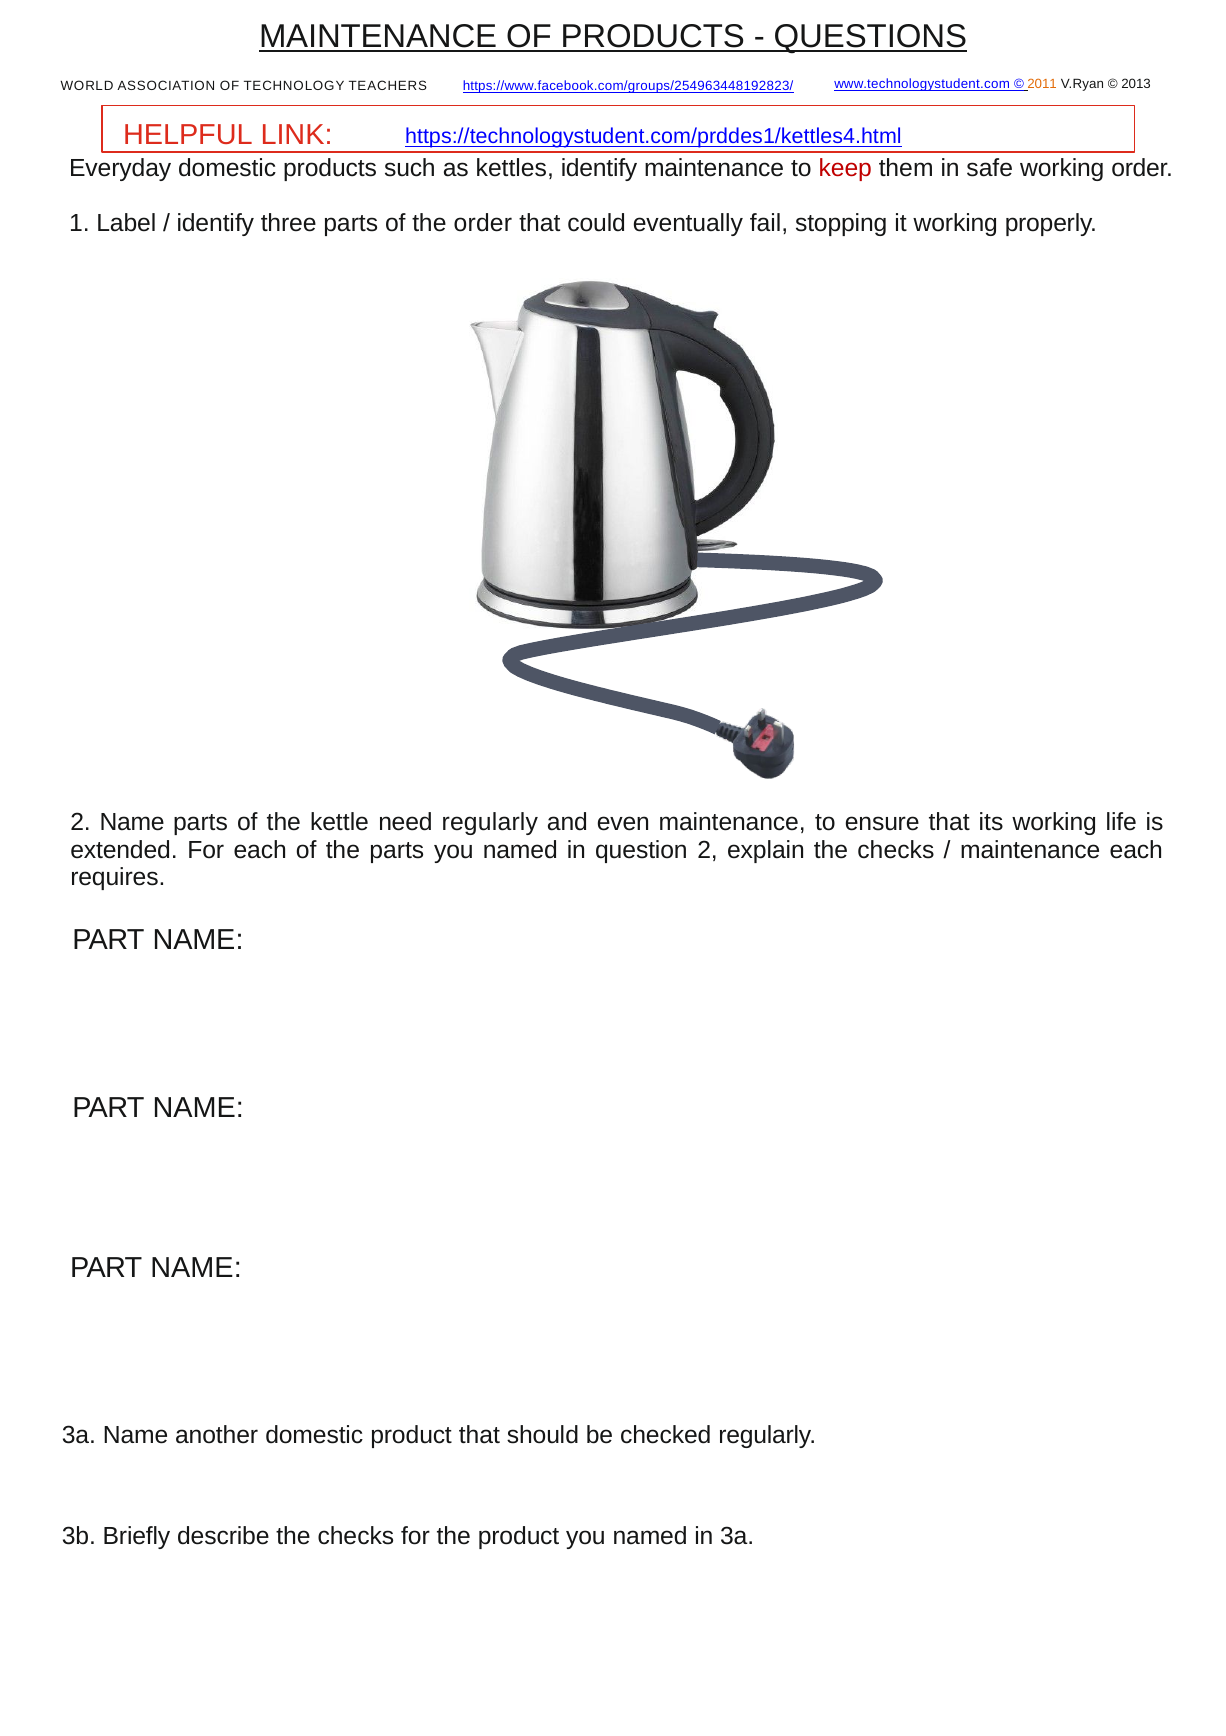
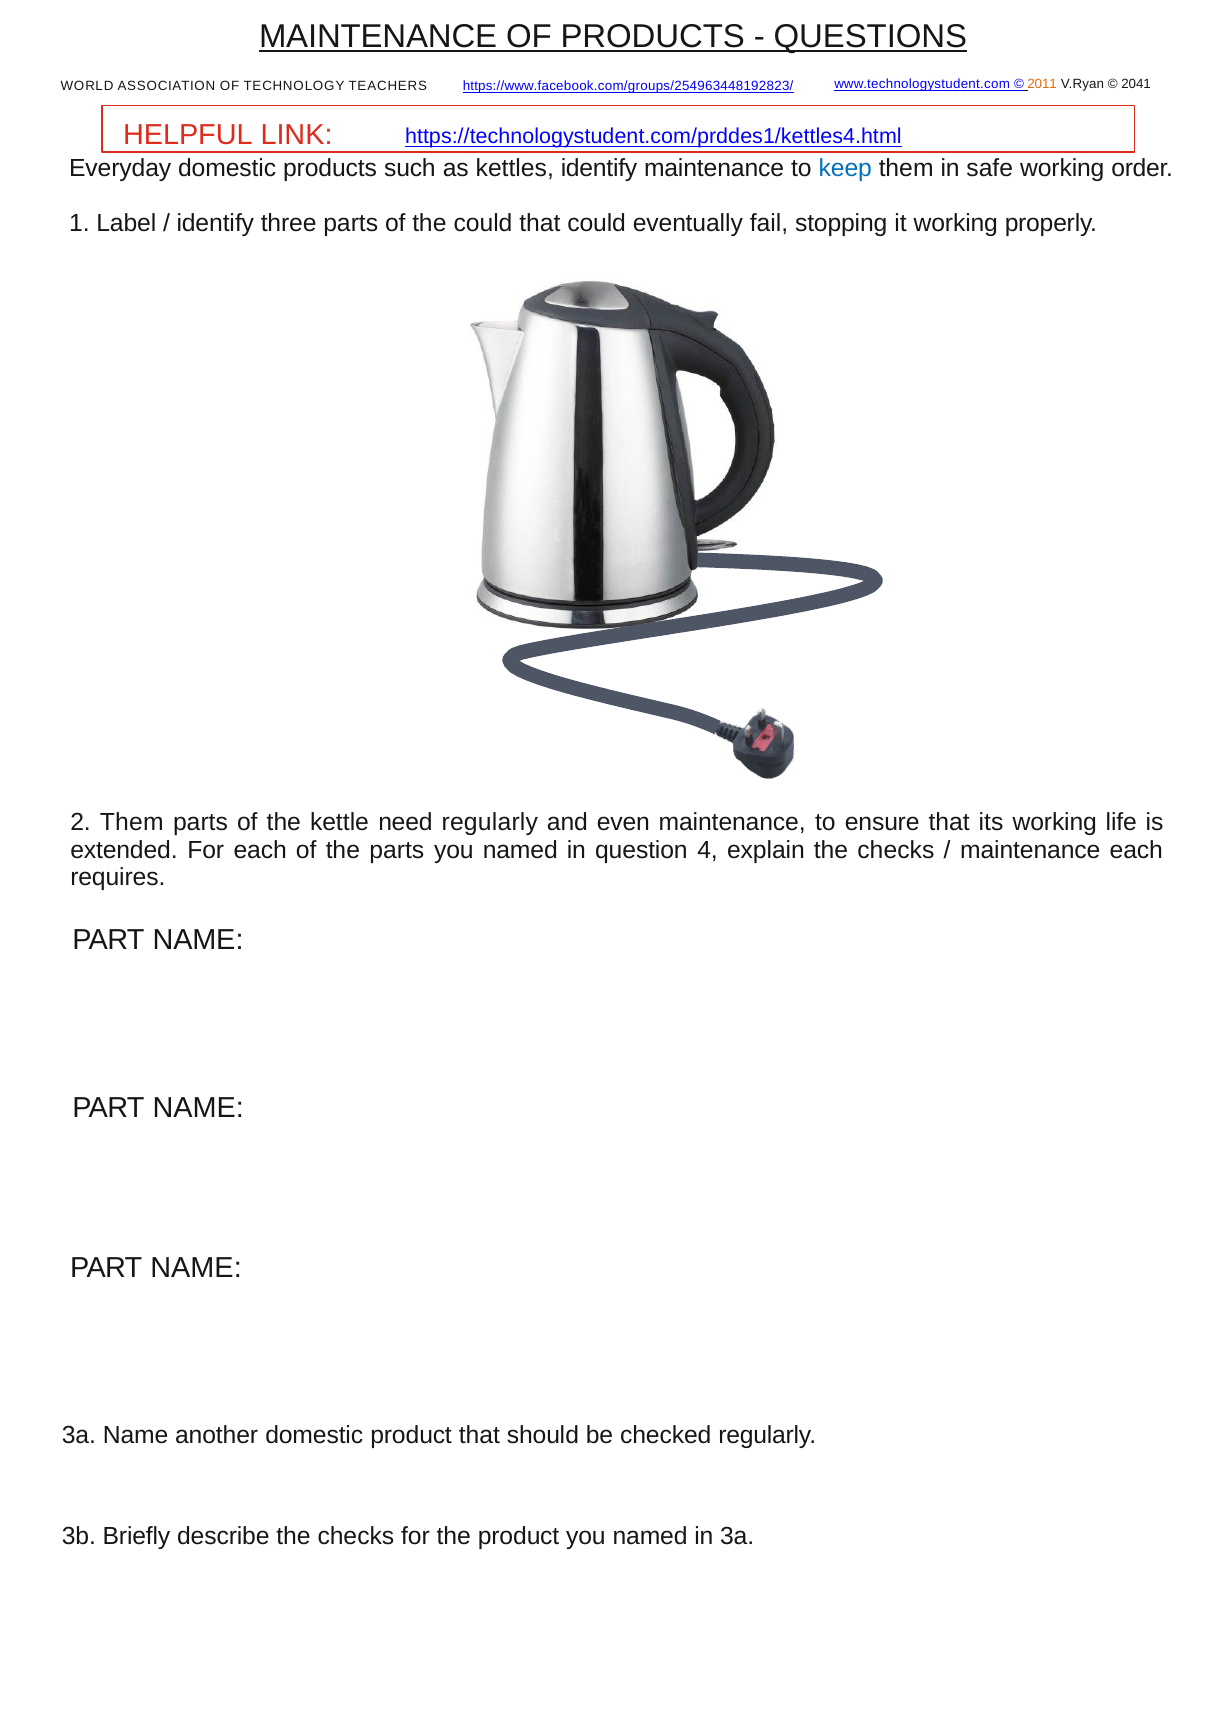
2013: 2013 -> 2041
keep colour: red -> blue
the order: order -> could
2 Name: Name -> Them
question 2: 2 -> 4
